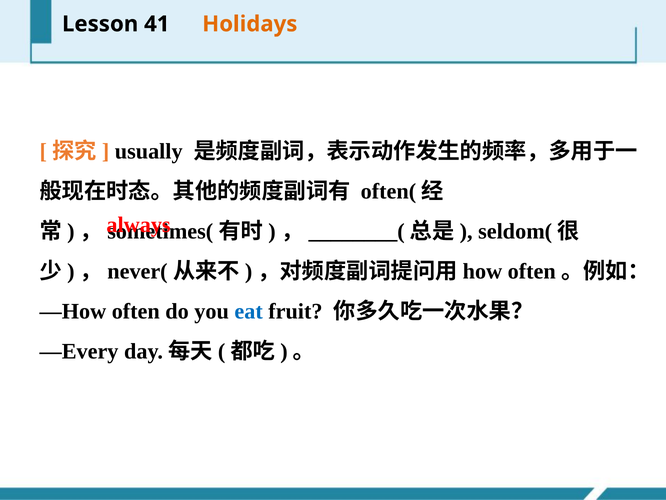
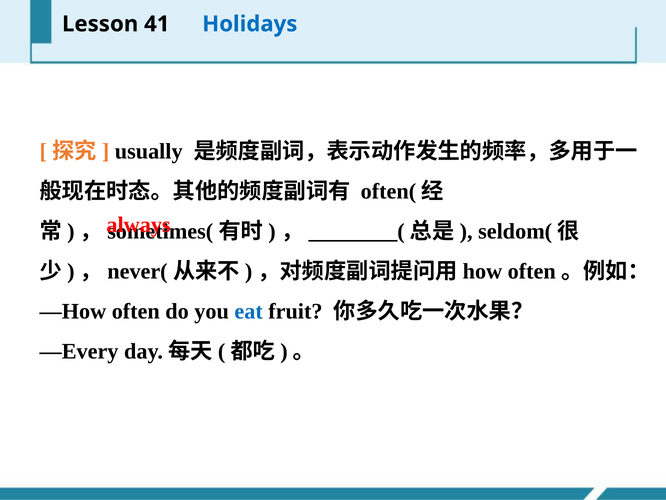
Holidays colour: orange -> blue
